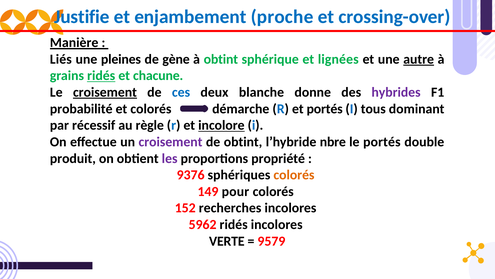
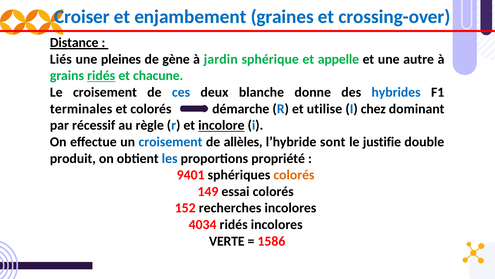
Justifie: Justifie -> Croiser
proche: proche -> graines
Manière: Manière -> Distance
à obtint: obtint -> jardin
lignées: lignées -> appelle
autre underline: present -> none
croisement at (105, 92) underline: present -> none
hybrides colour: purple -> blue
probabilité: probabilité -> terminales
et portés: portés -> utilise
tous: tous -> chez
croisement at (170, 142) colour: purple -> blue
de obtint: obtint -> allèles
nbre: nbre -> sont
le portés: portés -> justifie
les colour: purple -> blue
9376: 9376 -> 9401
pour: pour -> essai
5962: 5962 -> 4034
9579: 9579 -> 1586
